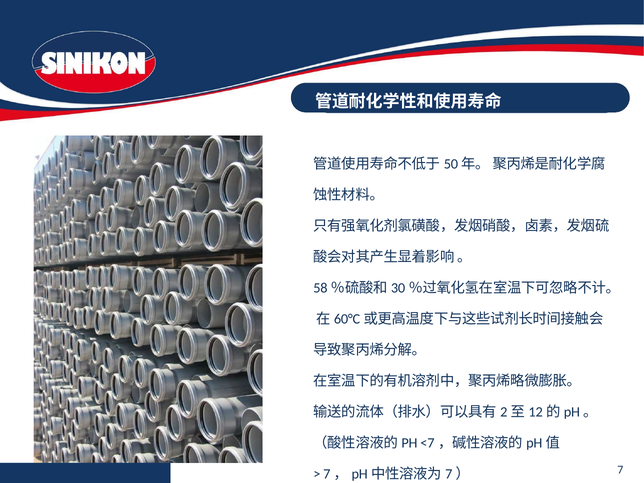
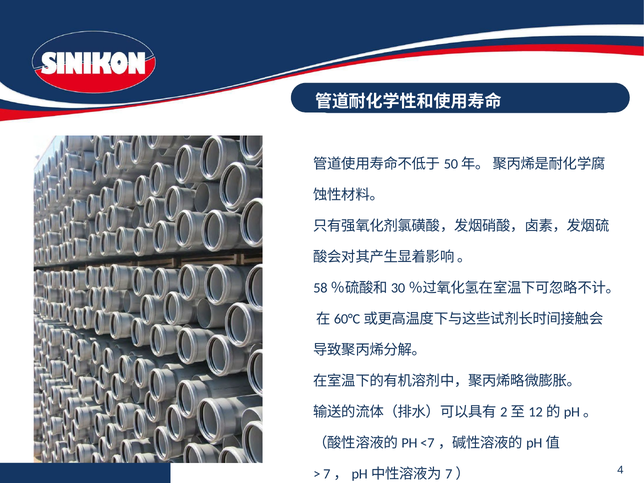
7: 7 -> 4
